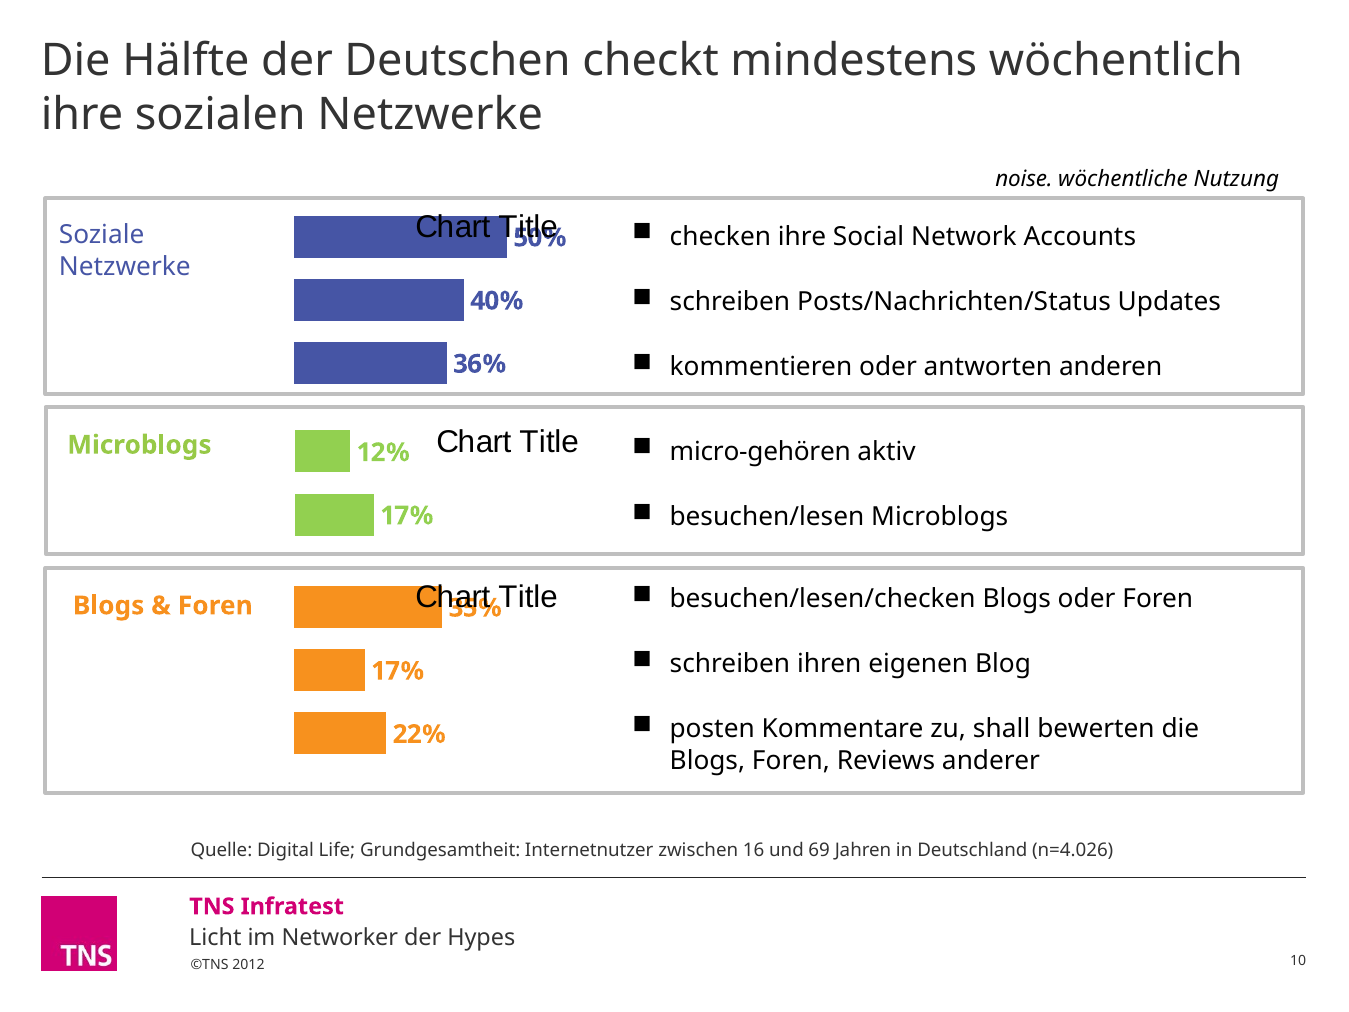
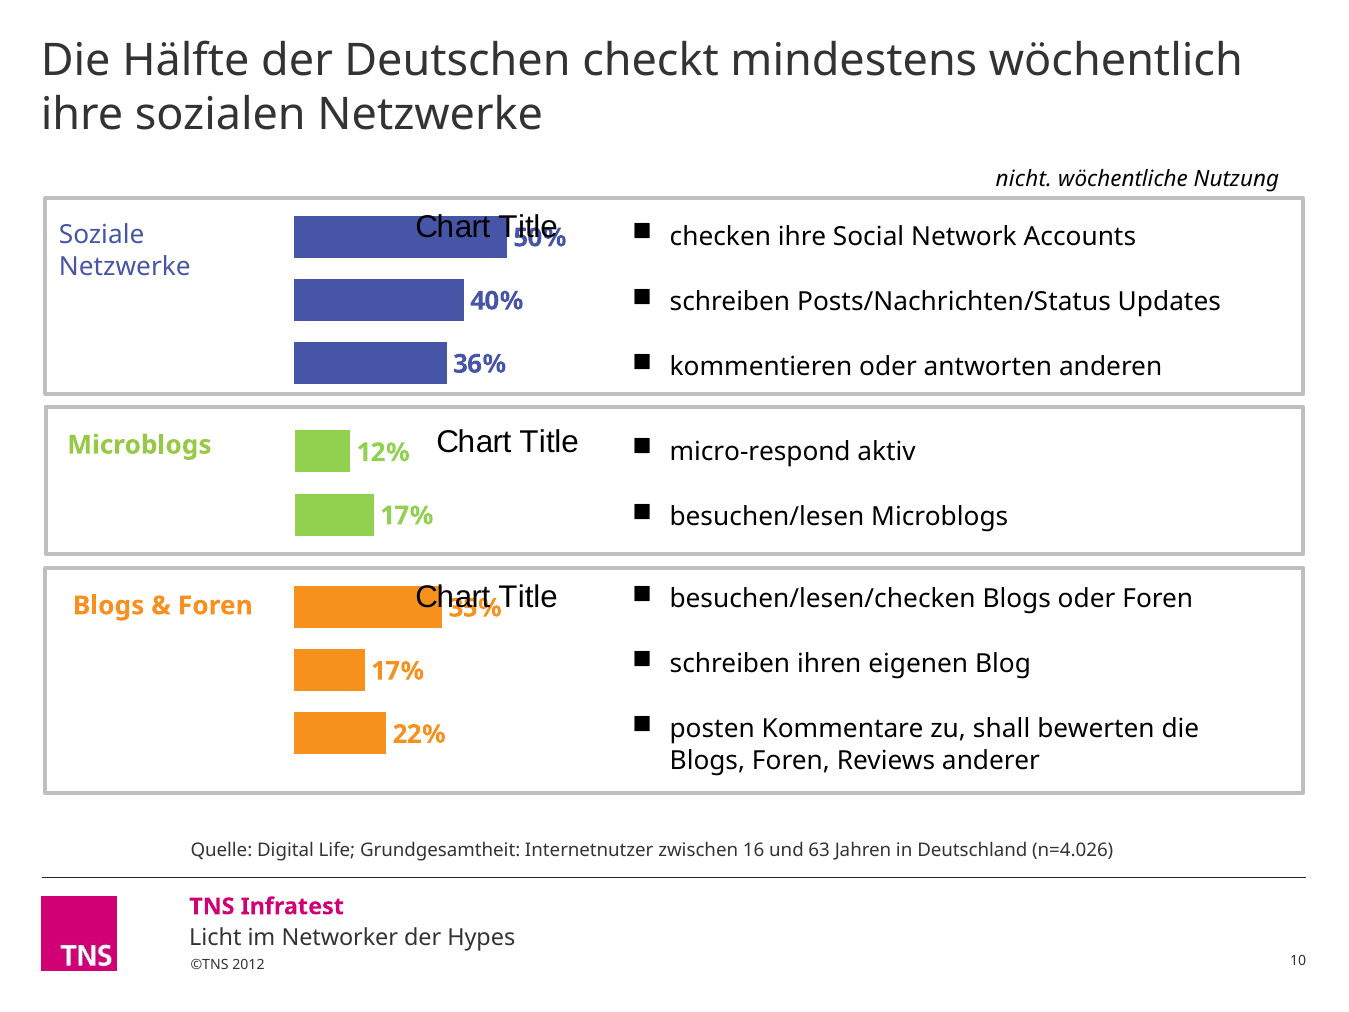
noise: noise -> nicht
micro-gehören: micro-gehören -> micro-respond
69: 69 -> 63
